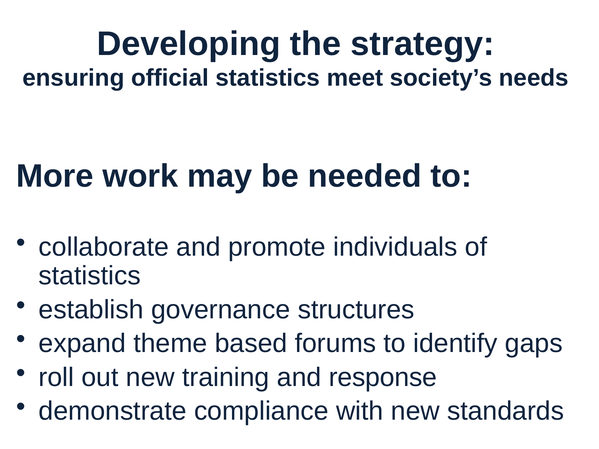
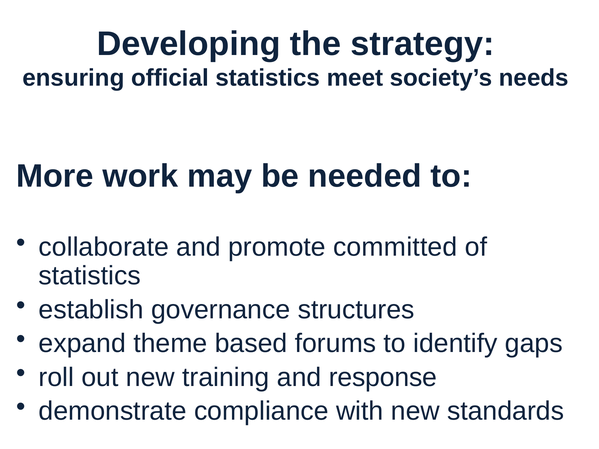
individuals: individuals -> committed
